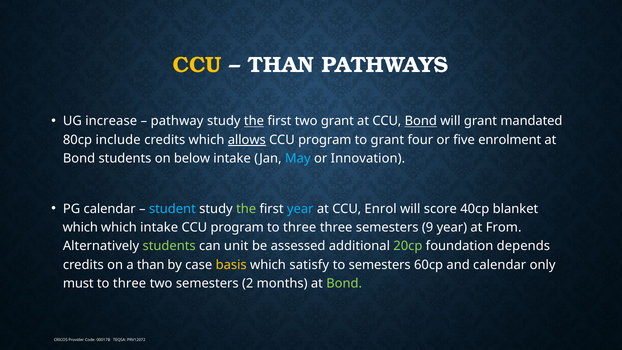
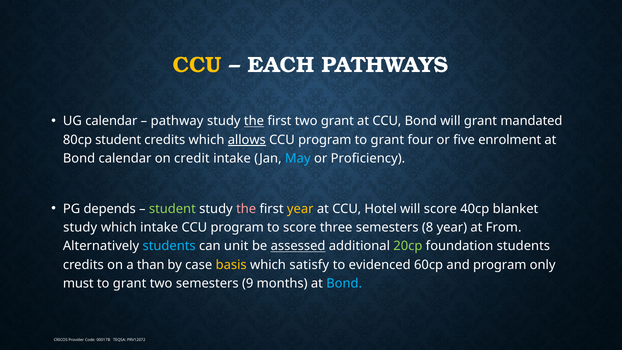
THAN at (281, 65): THAN -> EACH
UG increase: increase -> calendar
Bond at (421, 121) underline: present -> none
80cp include: include -> student
Bond students: students -> calendar
below: below -> credit
Innovation: Innovation -> Proficiency
PG calendar: calendar -> depends
student at (172, 209) colour: light blue -> light green
the at (246, 209) colour: light green -> pink
year at (300, 209) colour: light blue -> yellow
Enrol: Enrol -> Hotel
which at (80, 227): which -> study
three at (300, 227): three -> score
9: 9 -> 8
students at (169, 246) colour: light green -> light blue
assessed underline: none -> present
foundation depends: depends -> students
to semesters: semesters -> evidenced
and calendar: calendar -> program
three at (130, 283): three -> grant
2: 2 -> 9
Bond at (344, 283) colour: light green -> light blue
